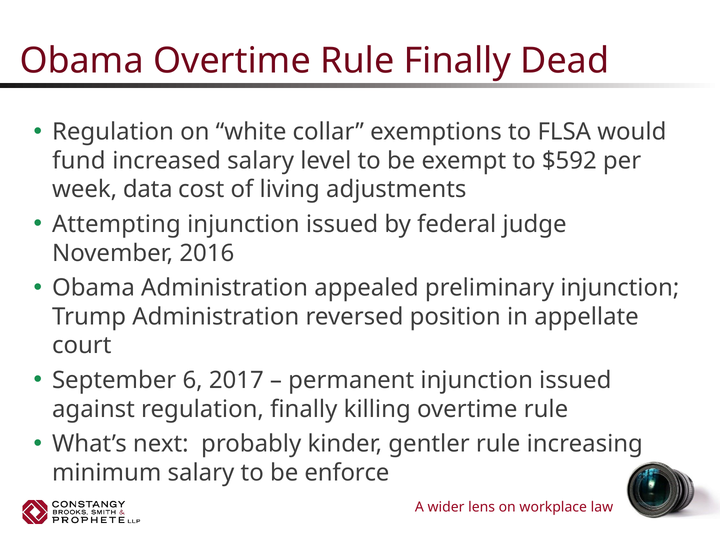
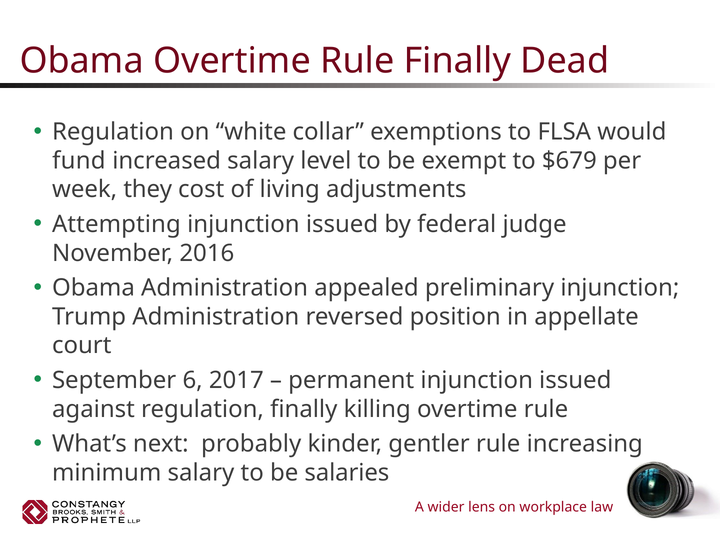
$592: $592 -> $679
data: data -> they
enforce: enforce -> salaries
